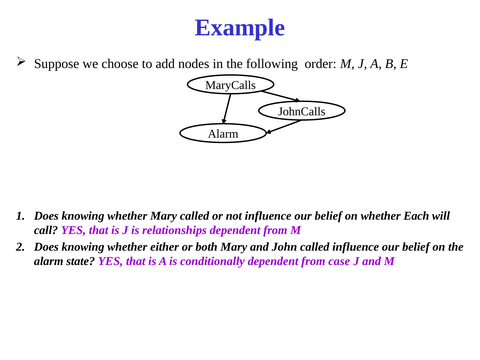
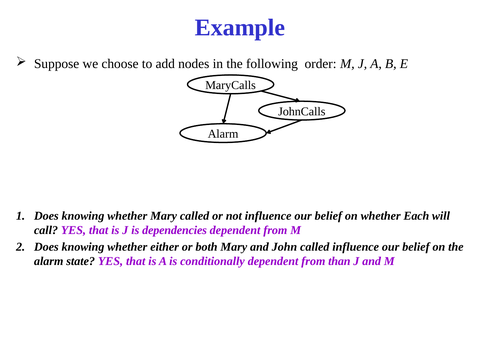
relationships: relationships -> dependencies
case: case -> than
